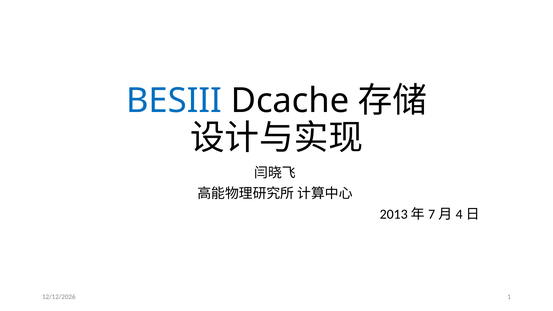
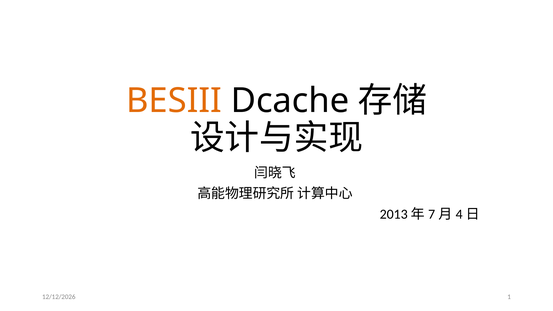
BESIII colour: blue -> orange
